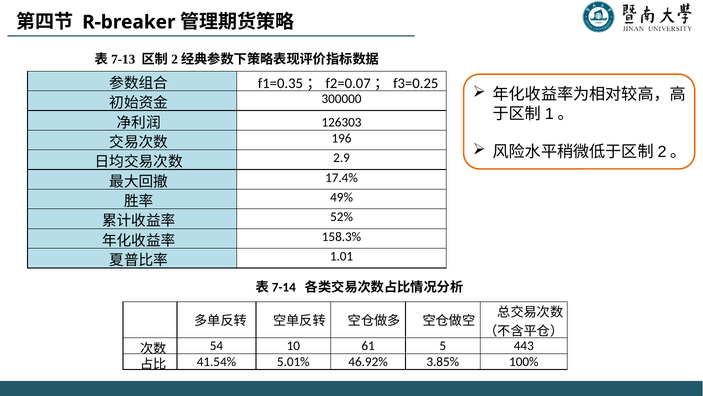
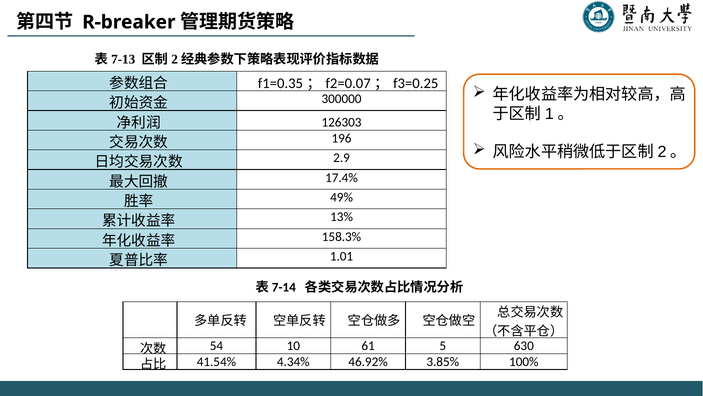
52%: 52% -> 13%
443: 443 -> 630
5.01%: 5.01% -> 4.34%
